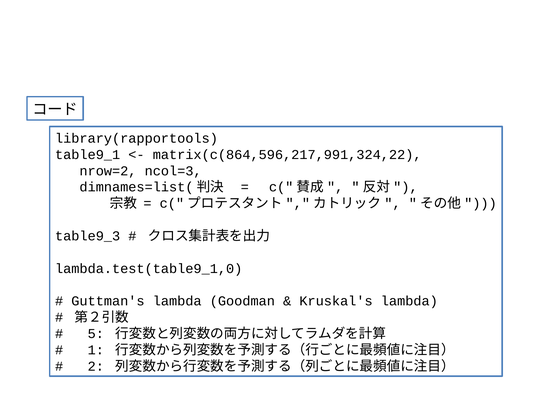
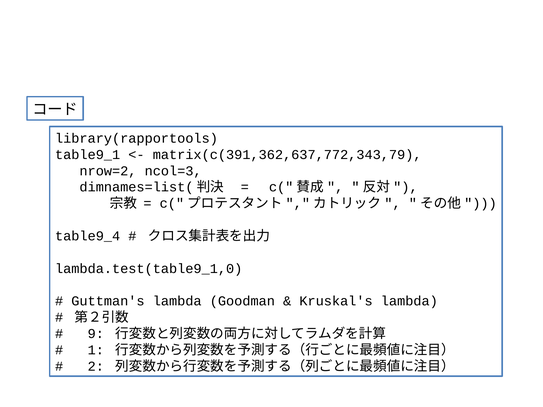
matrix(c(864,596,217,991,324,22: matrix(c(864,596,217,991,324,22 -> matrix(c(391,362,637,772,343,79
table9_3: table9_3 -> table9_4
5: 5 -> 9
